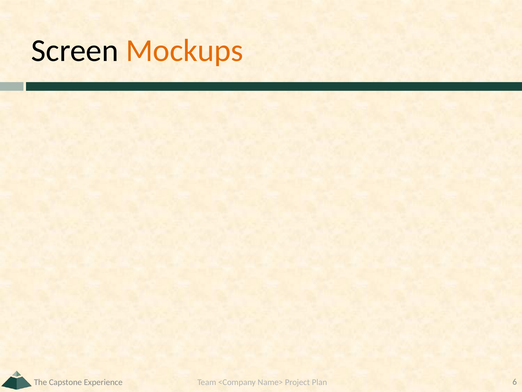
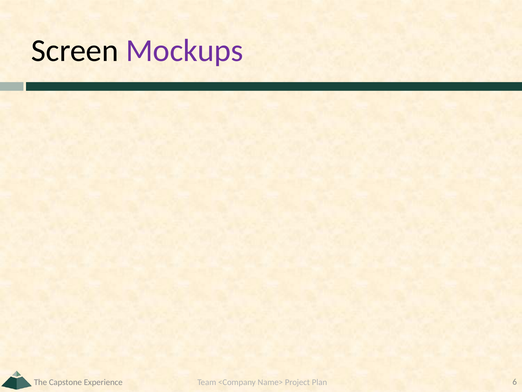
Mockups colour: orange -> purple
